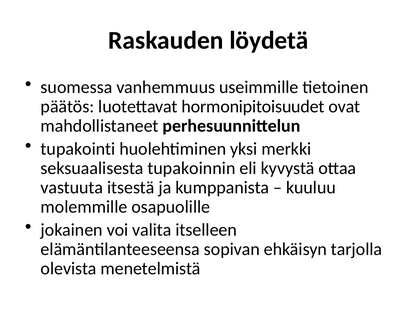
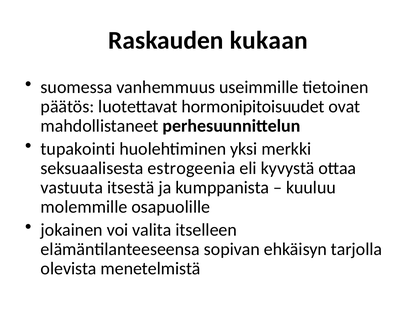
löydetä: löydetä -> kukaan
tupakoinnin: tupakoinnin -> estrogeenia
